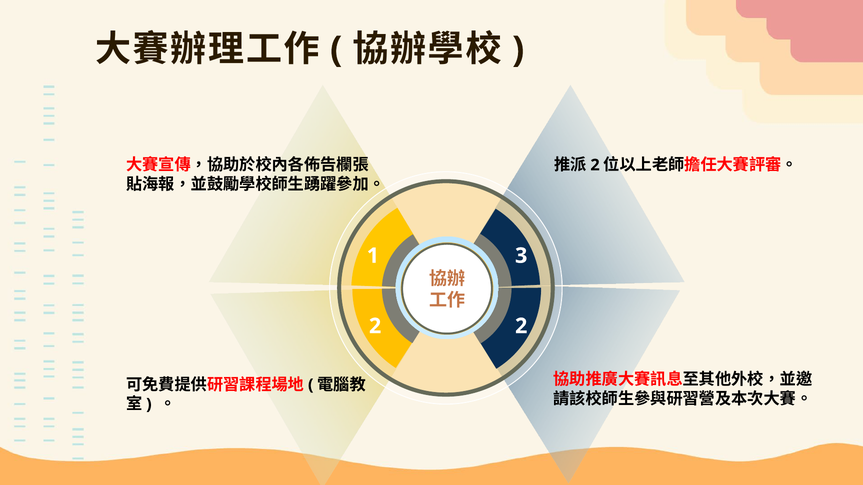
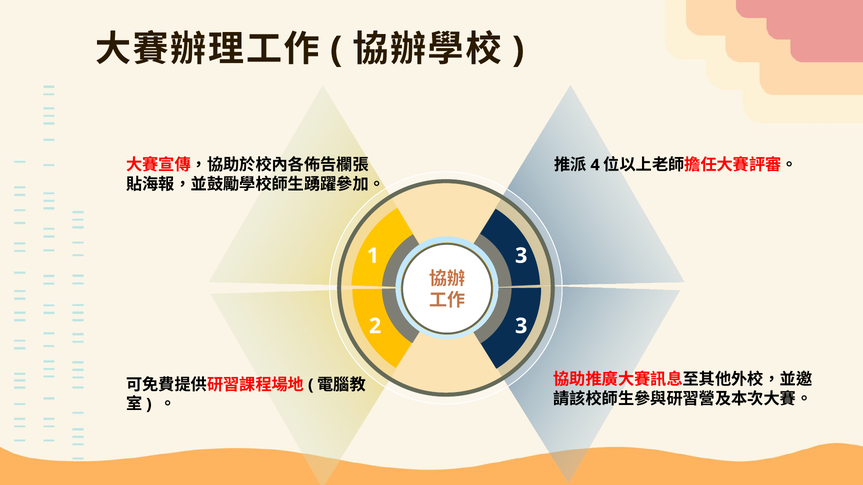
2 at (595, 165): 2 -> 4
2 2: 2 -> 3
